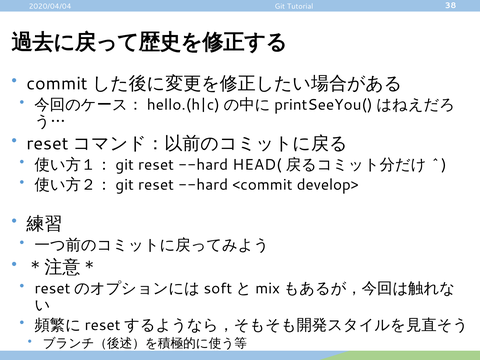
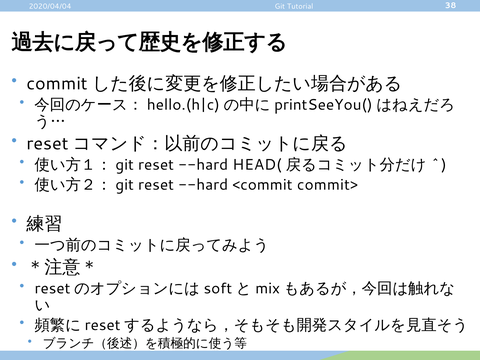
develop>: develop> -> commit>
